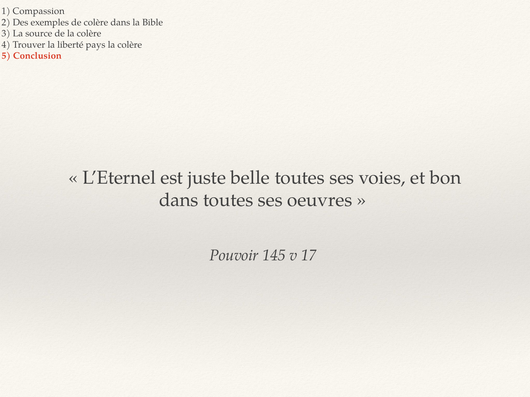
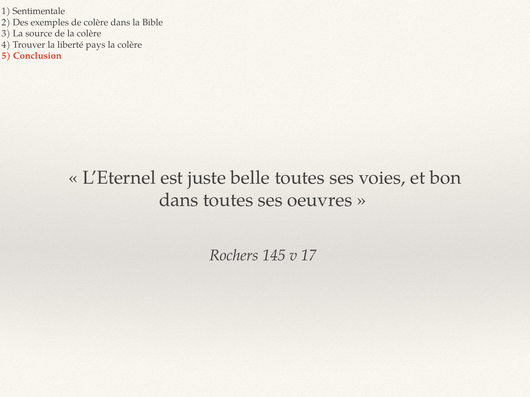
Compassion: Compassion -> Sentimentale
Pouvoir: Pouvoir -> Rochers
